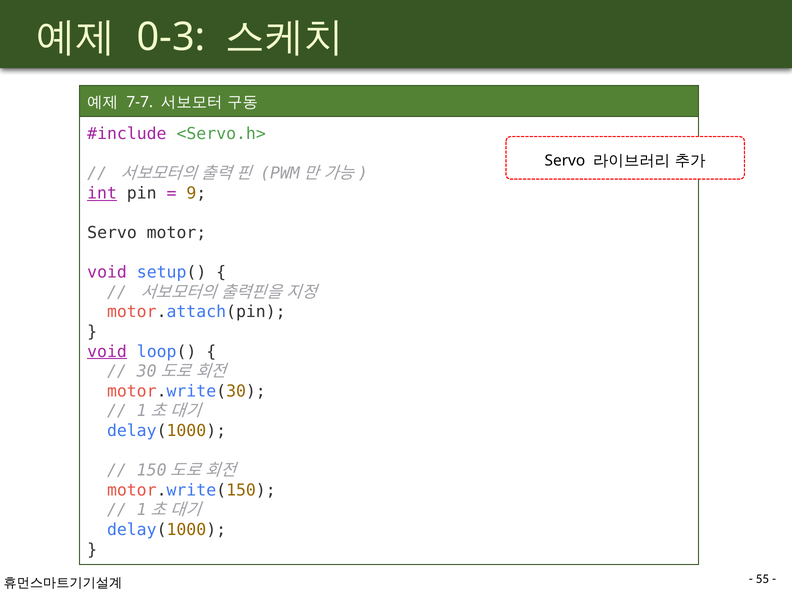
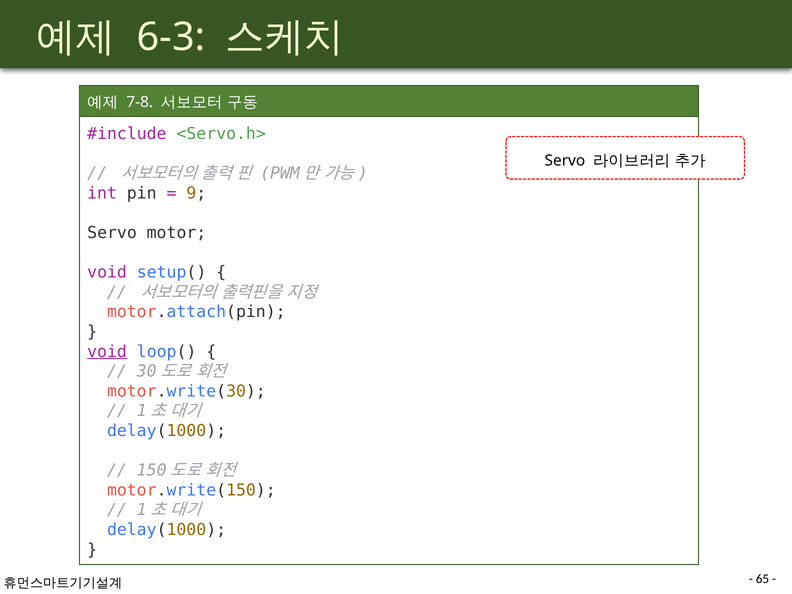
0-3: 0-3 -> 6-3
7-7: 7-7 -> 7-8
int underline: present -> none
55: 55 -> 65
